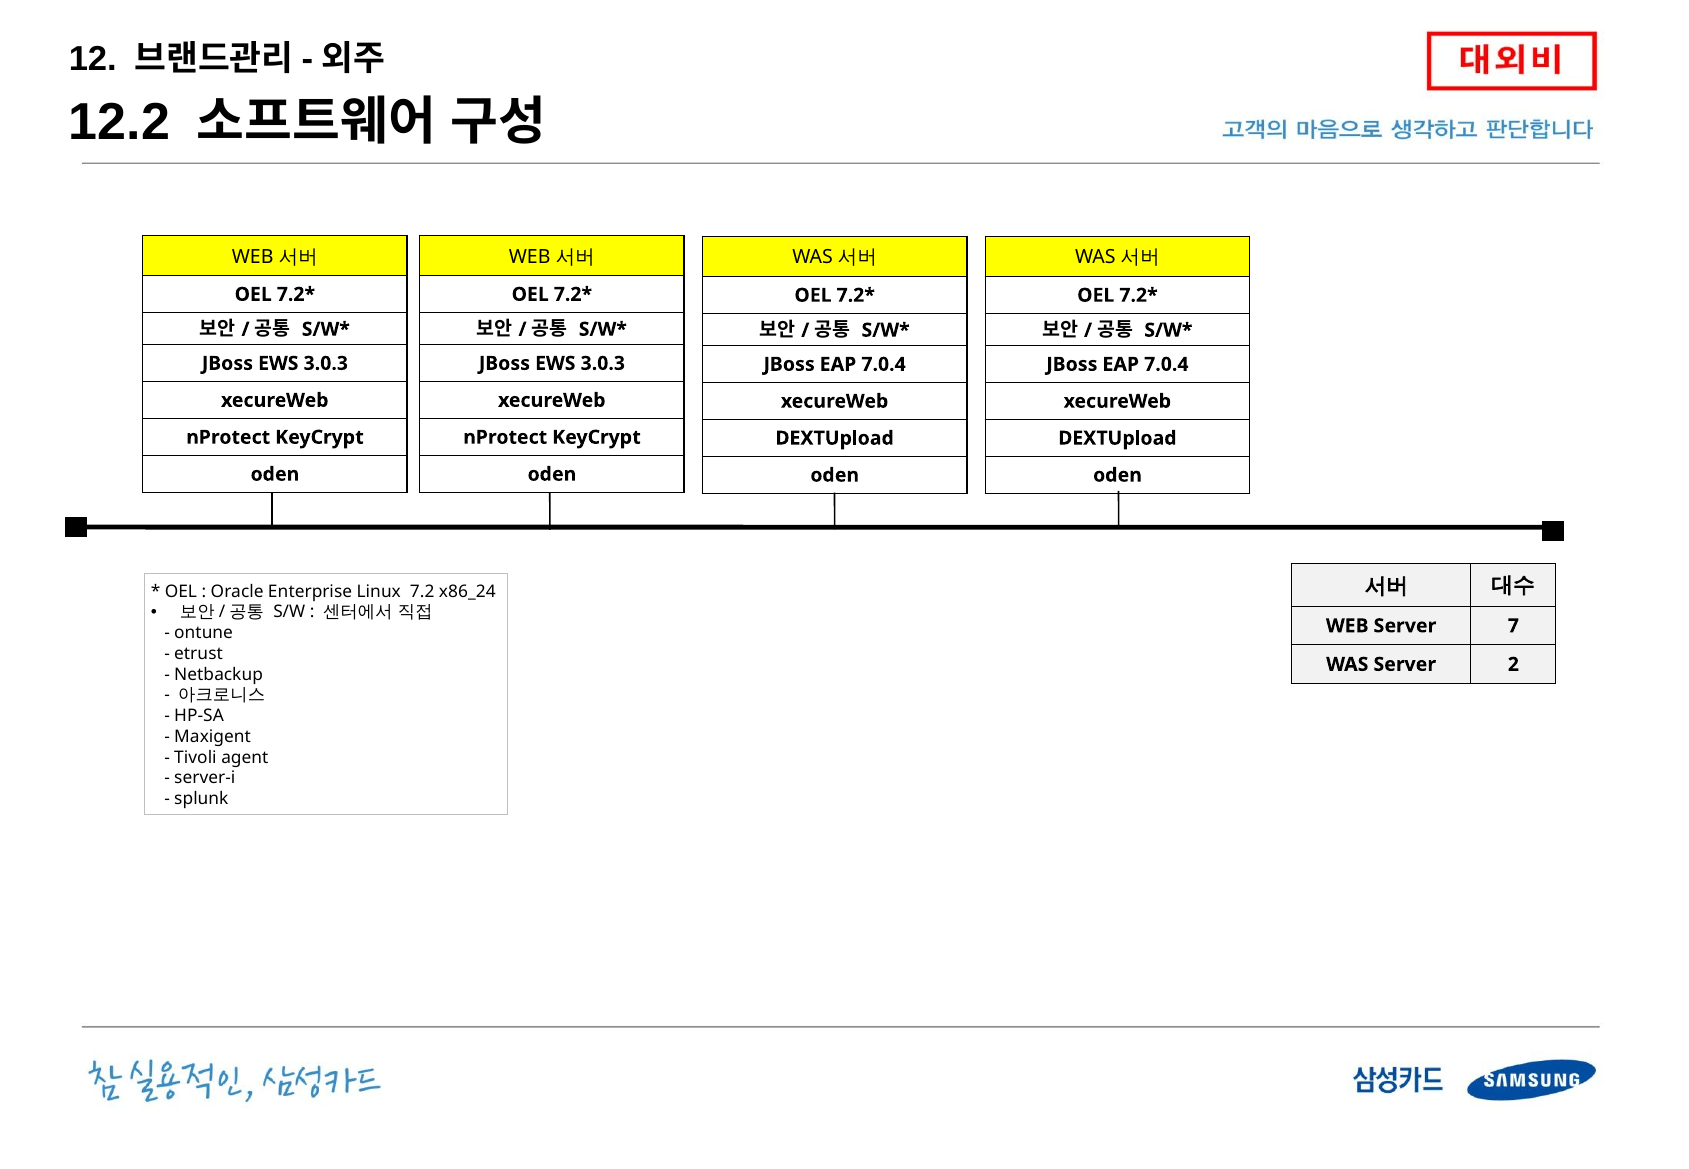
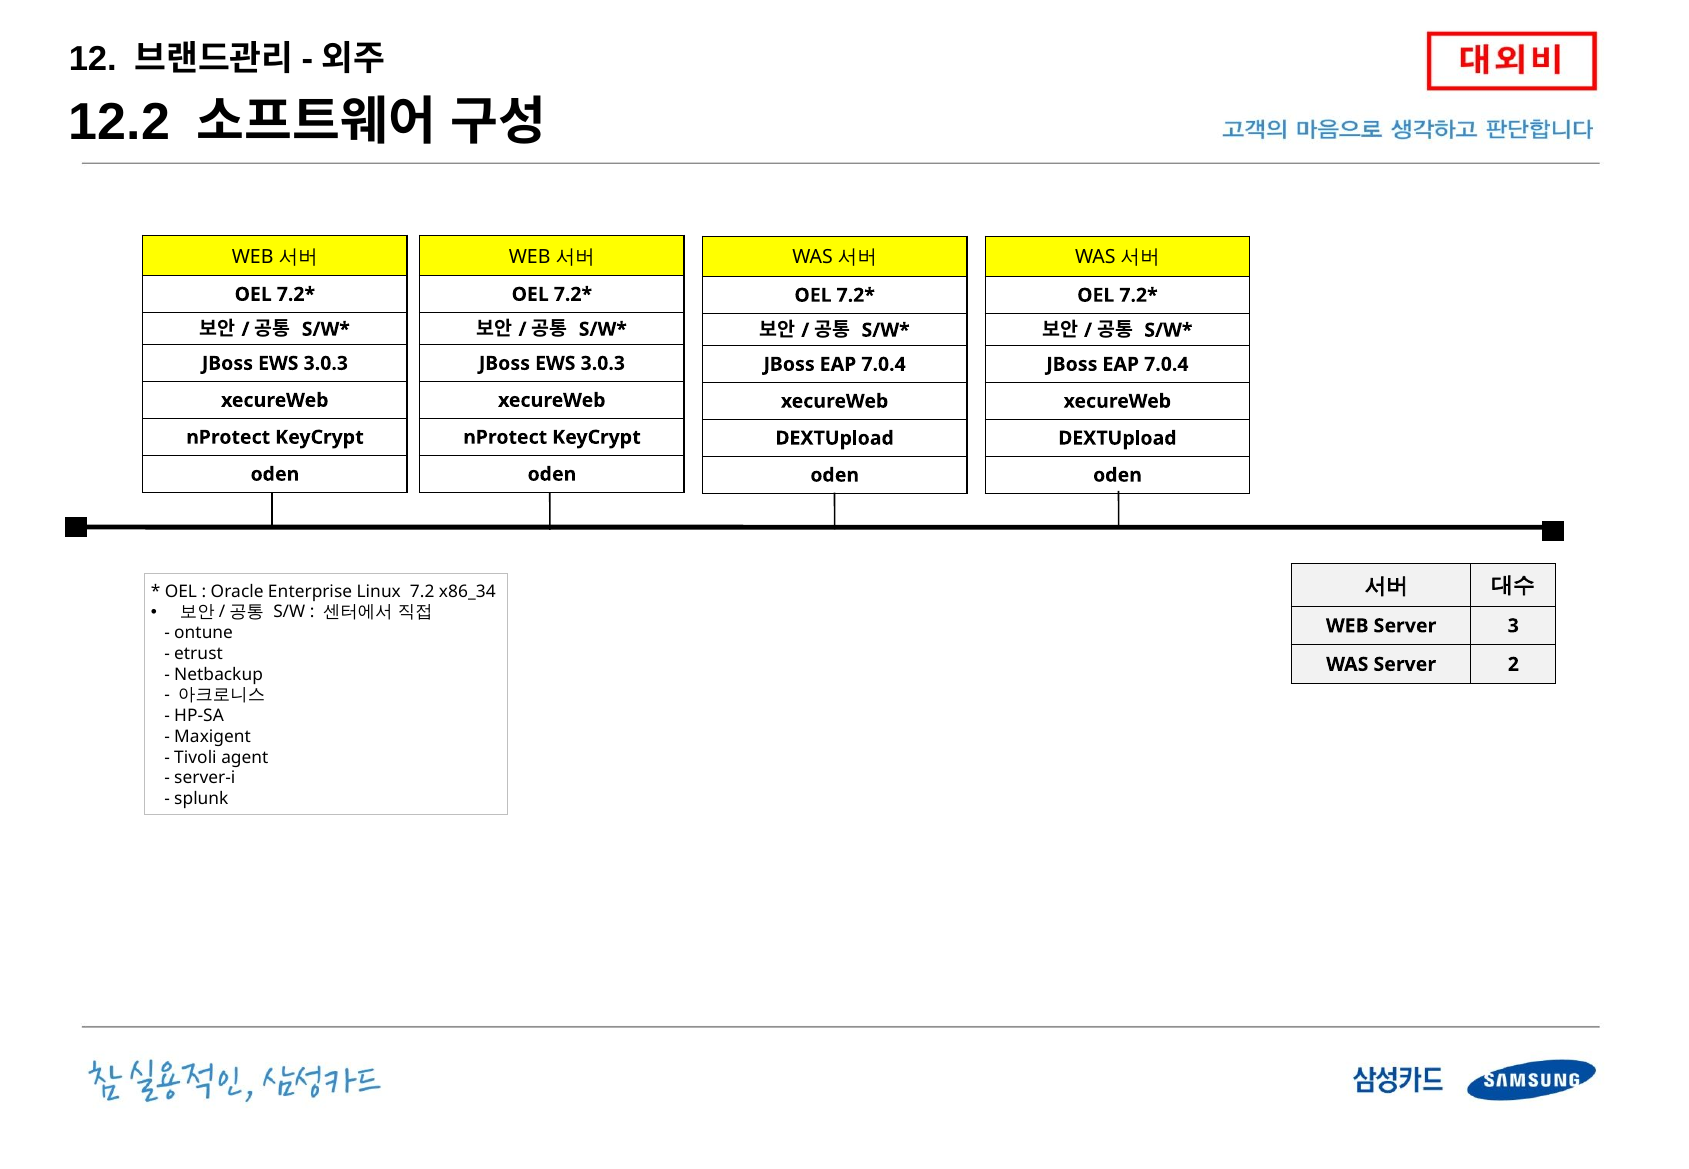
x86_24: x86_24 -> x86_34
7: 7 -> 3
